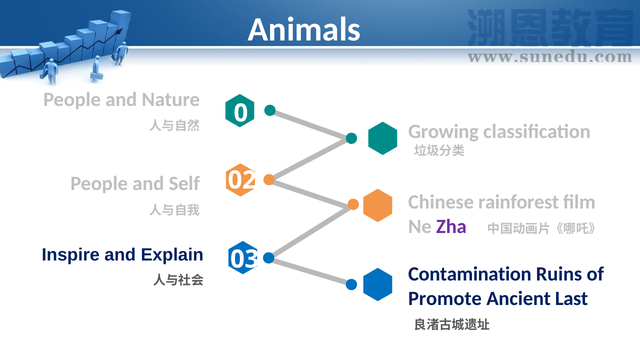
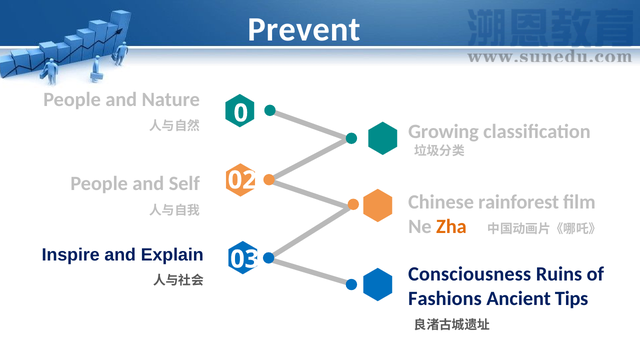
Animals: Animals -> Prevent
Zha colour: purple -> orange
Contamination: Contamination -> Consciousness
Promote: Promote -> Fashions
Last: Last -> Tips
